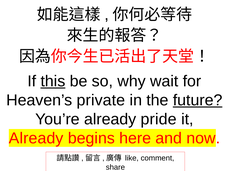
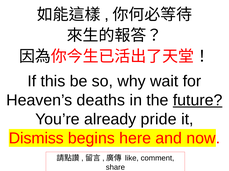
this underline: present -> none
private: private -> deaths
Already at (36, 139): Already -> Dismiss
